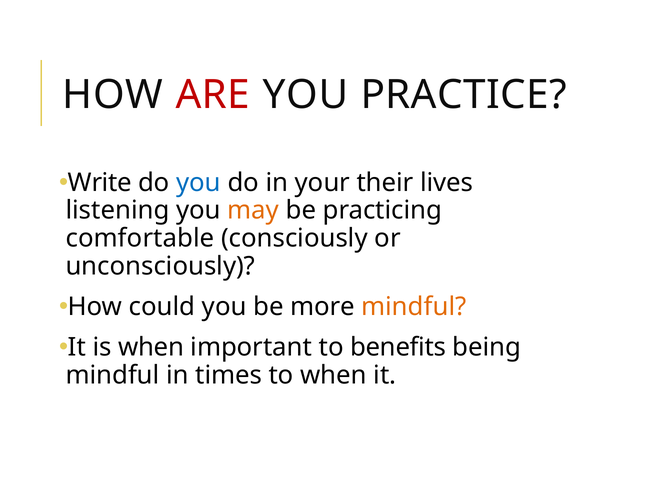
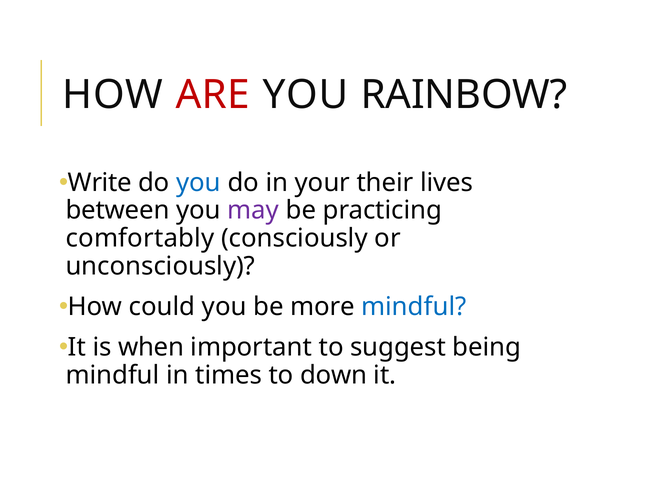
PRACTICE: PRACTICE -> RAINBOW
listening: listening -> between
may colour: orange -> purple
comfortable: comfortable -> comfortably
mindful at (414, 307) colour: orange -> blue
benefits: benefits -> suggest
to when: when -> down
